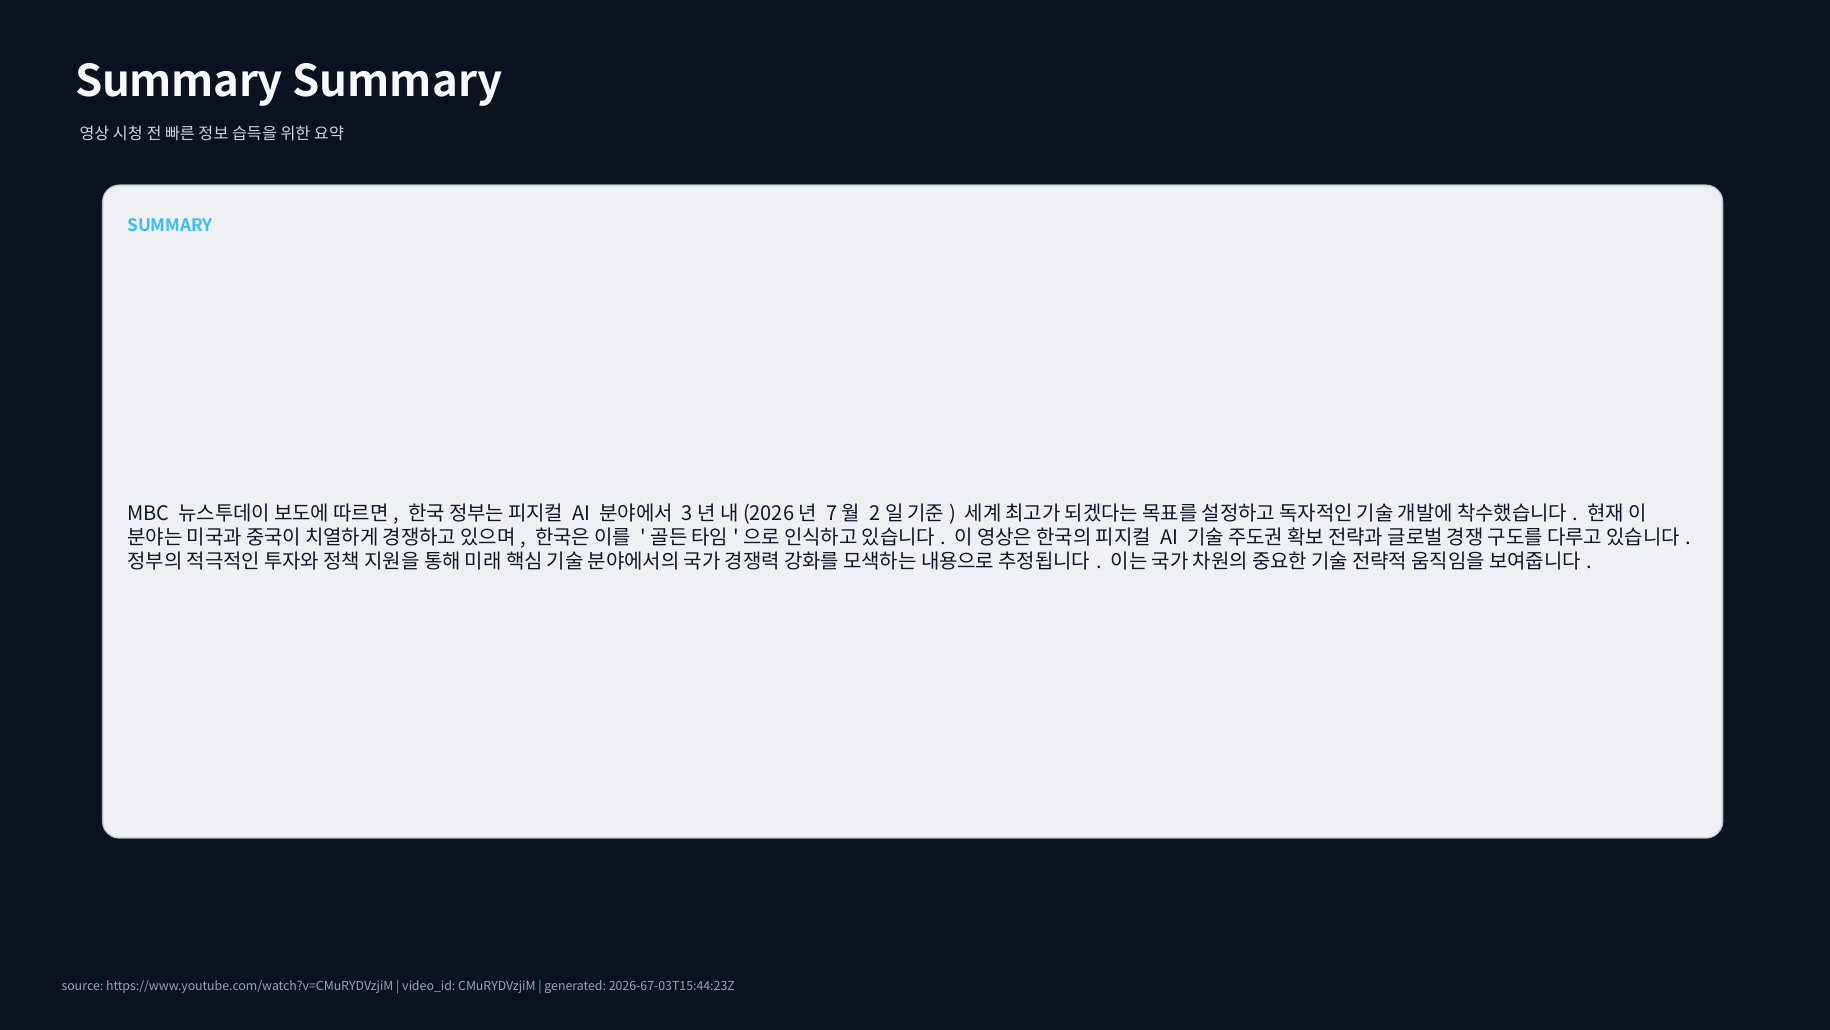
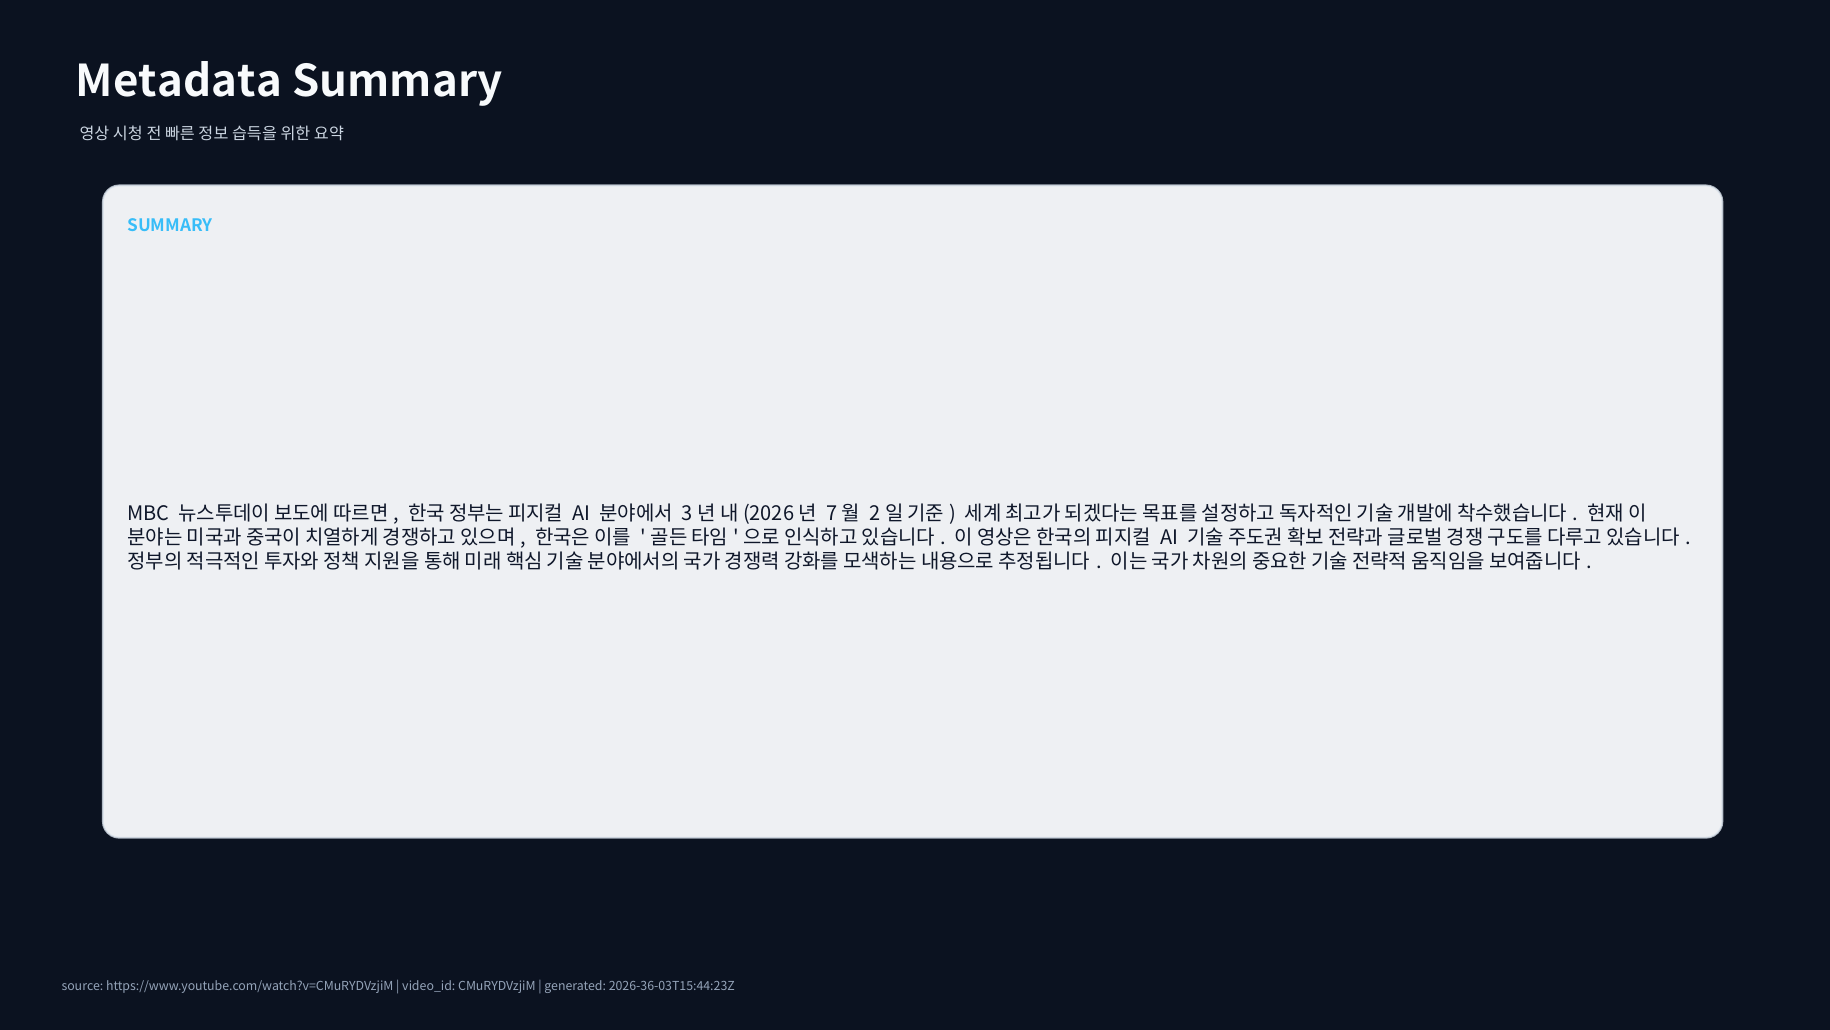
Summary at (179, 82): Summary -> Metadata
2026-67-03T15:44:23Z: 2026-67-03T15:44:23Z -> 2026-36-03T15:44:23Z
